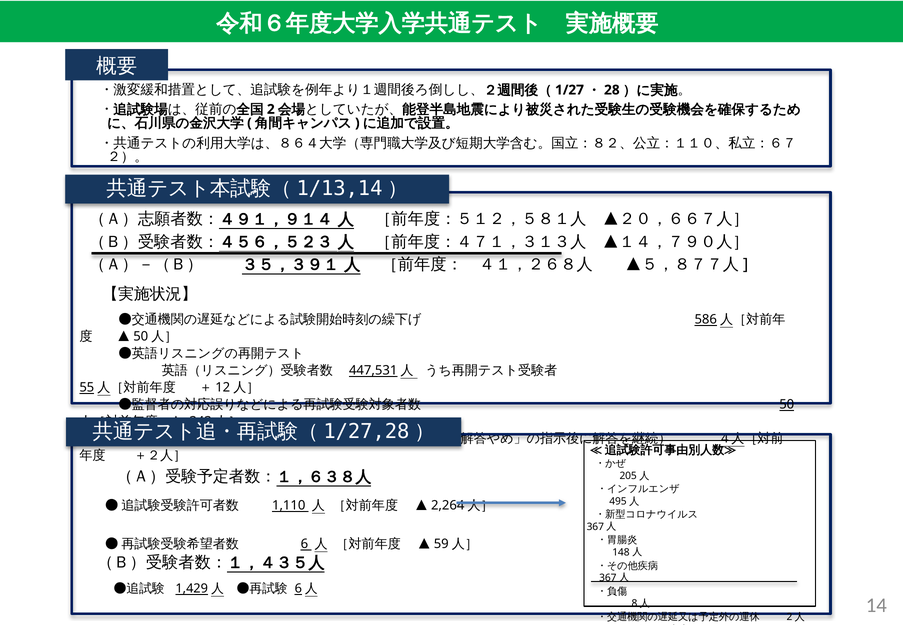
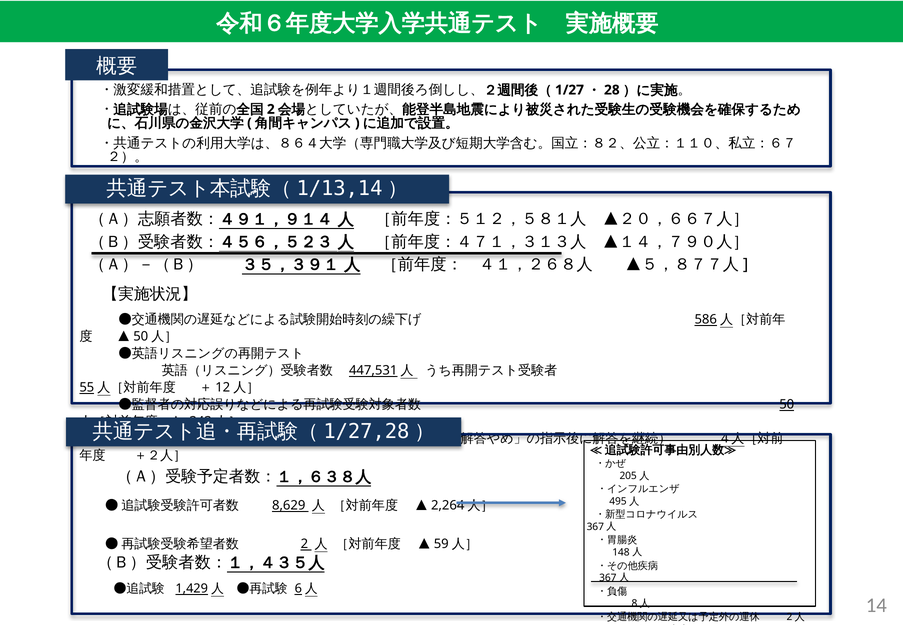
1,110: 1,110 -> 8,629
6 at (304, 544): 6 -> 2
